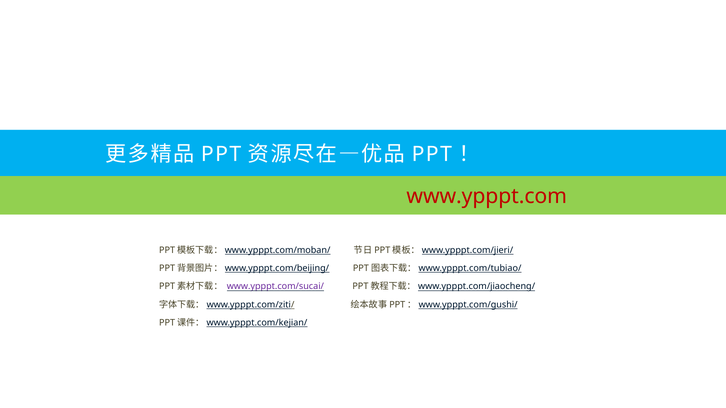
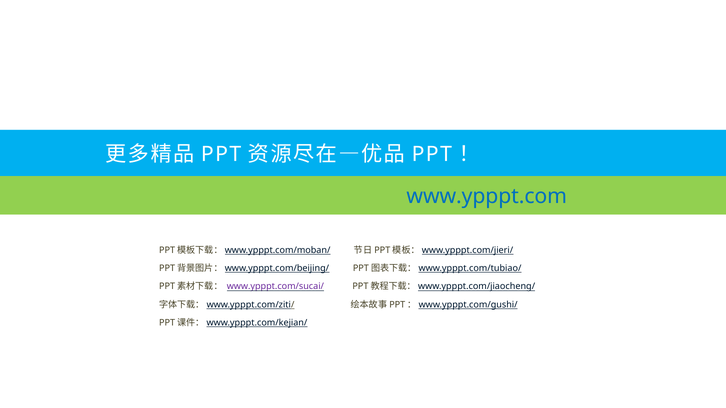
www.ypppt.com colour: red -> blue
